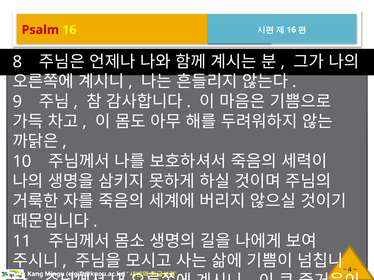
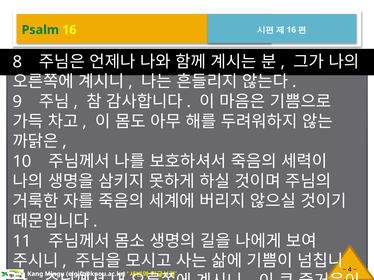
Psalm colour: red -> green
